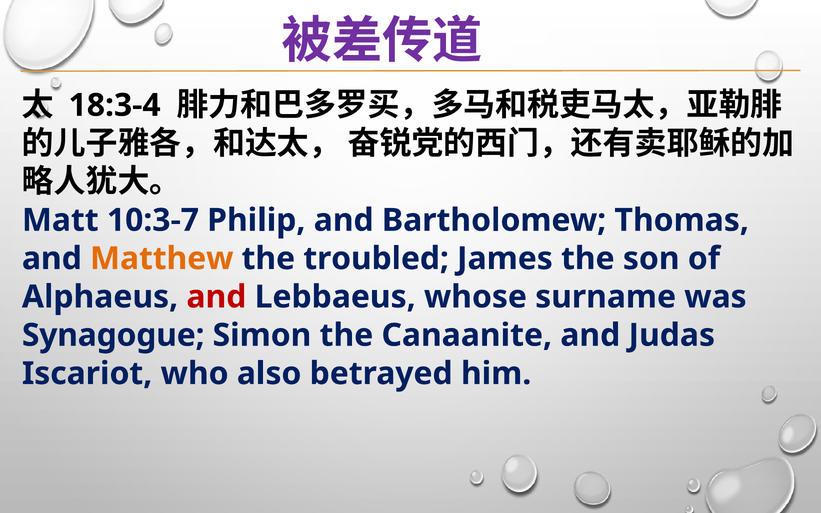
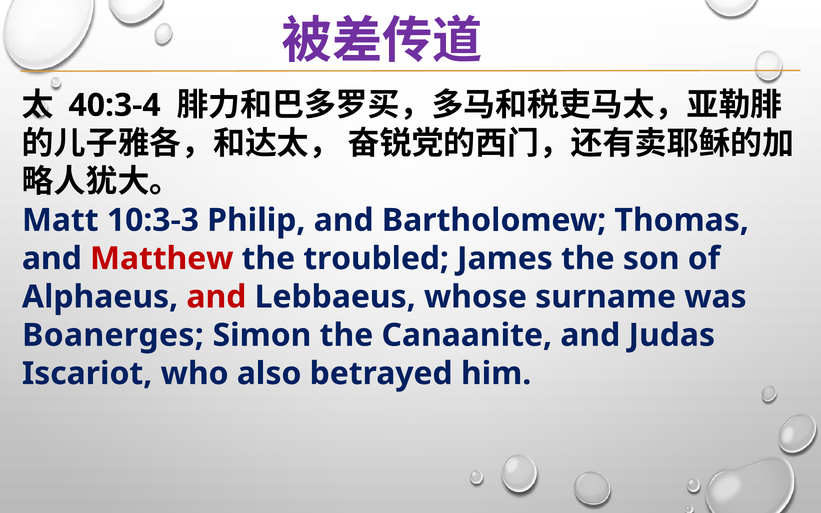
18:3-4: 18:3-4 -> 40:3-4
10:3-7: 10:3-7 -> 10:3-3
Matthew colour: orange -> red
Synagogue: Synagogue -> Boanerges
